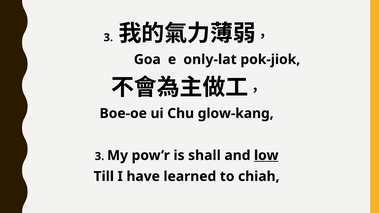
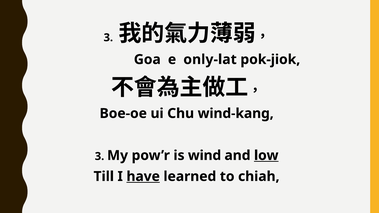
glow-kang: glow-kang -> wind-kang
shall: shall -> wind
have underline: none -> present
